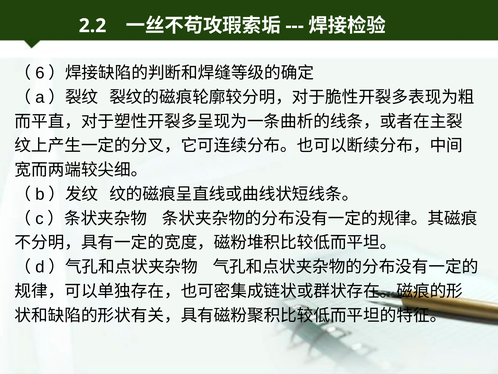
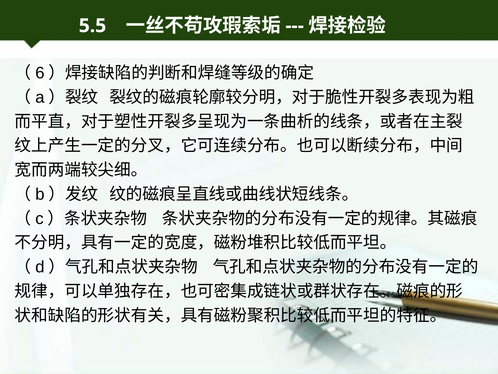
2.2: 2.2 -> 5.5
